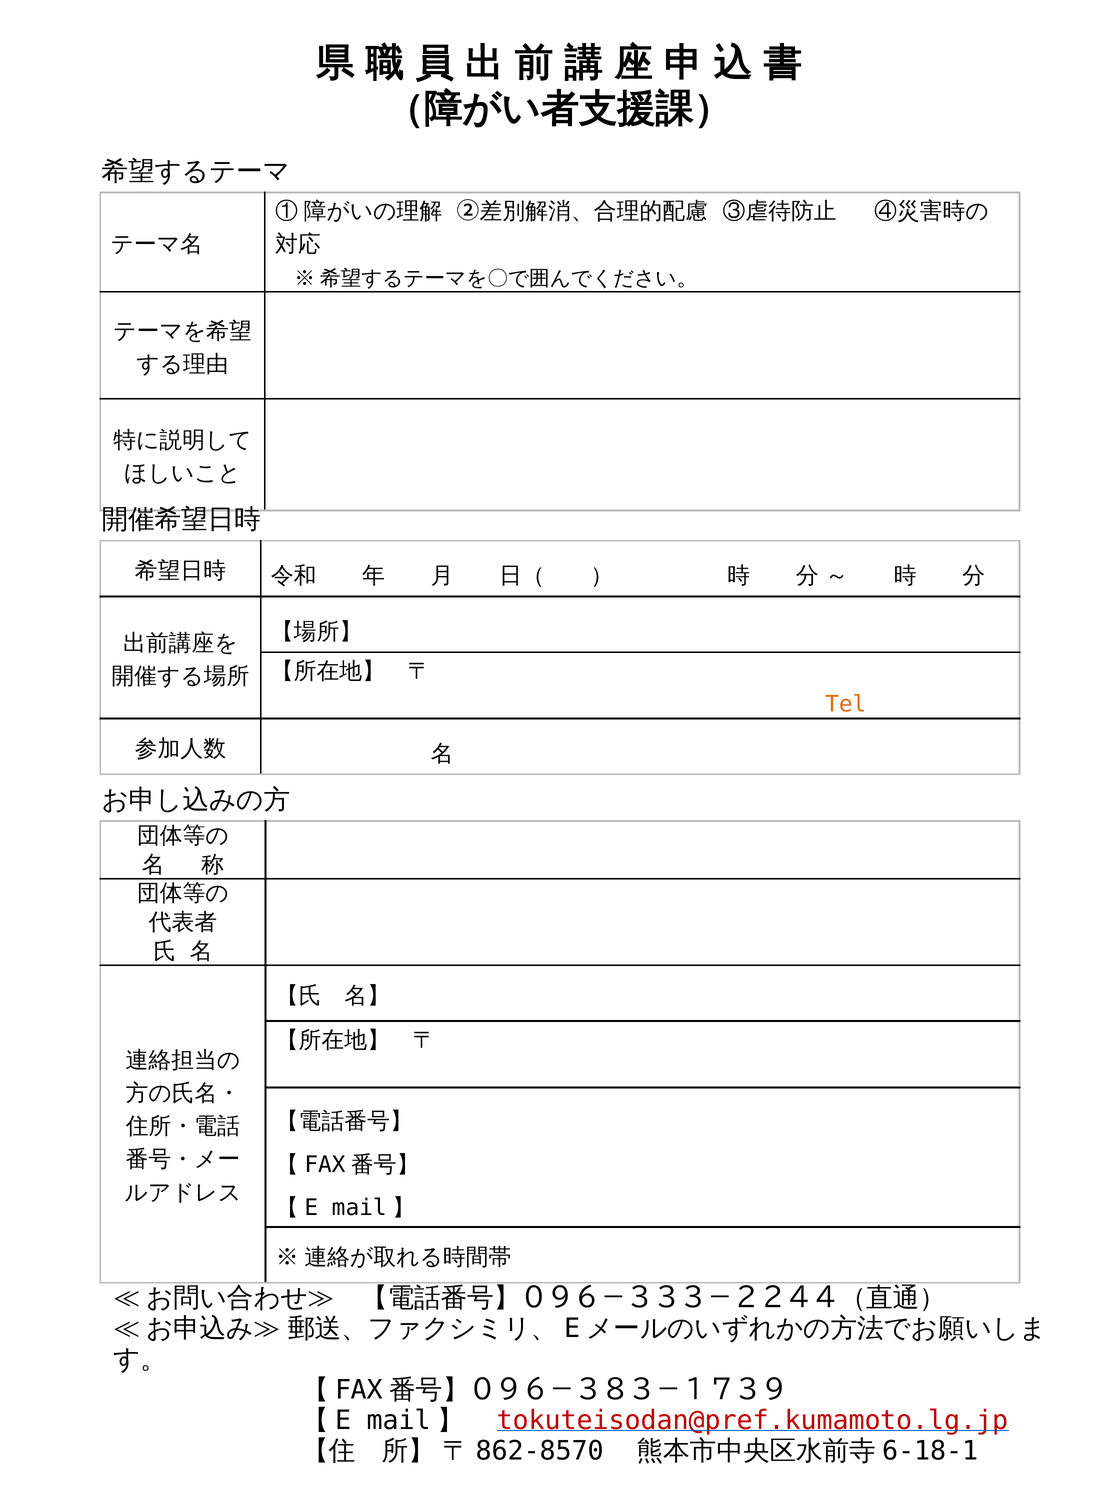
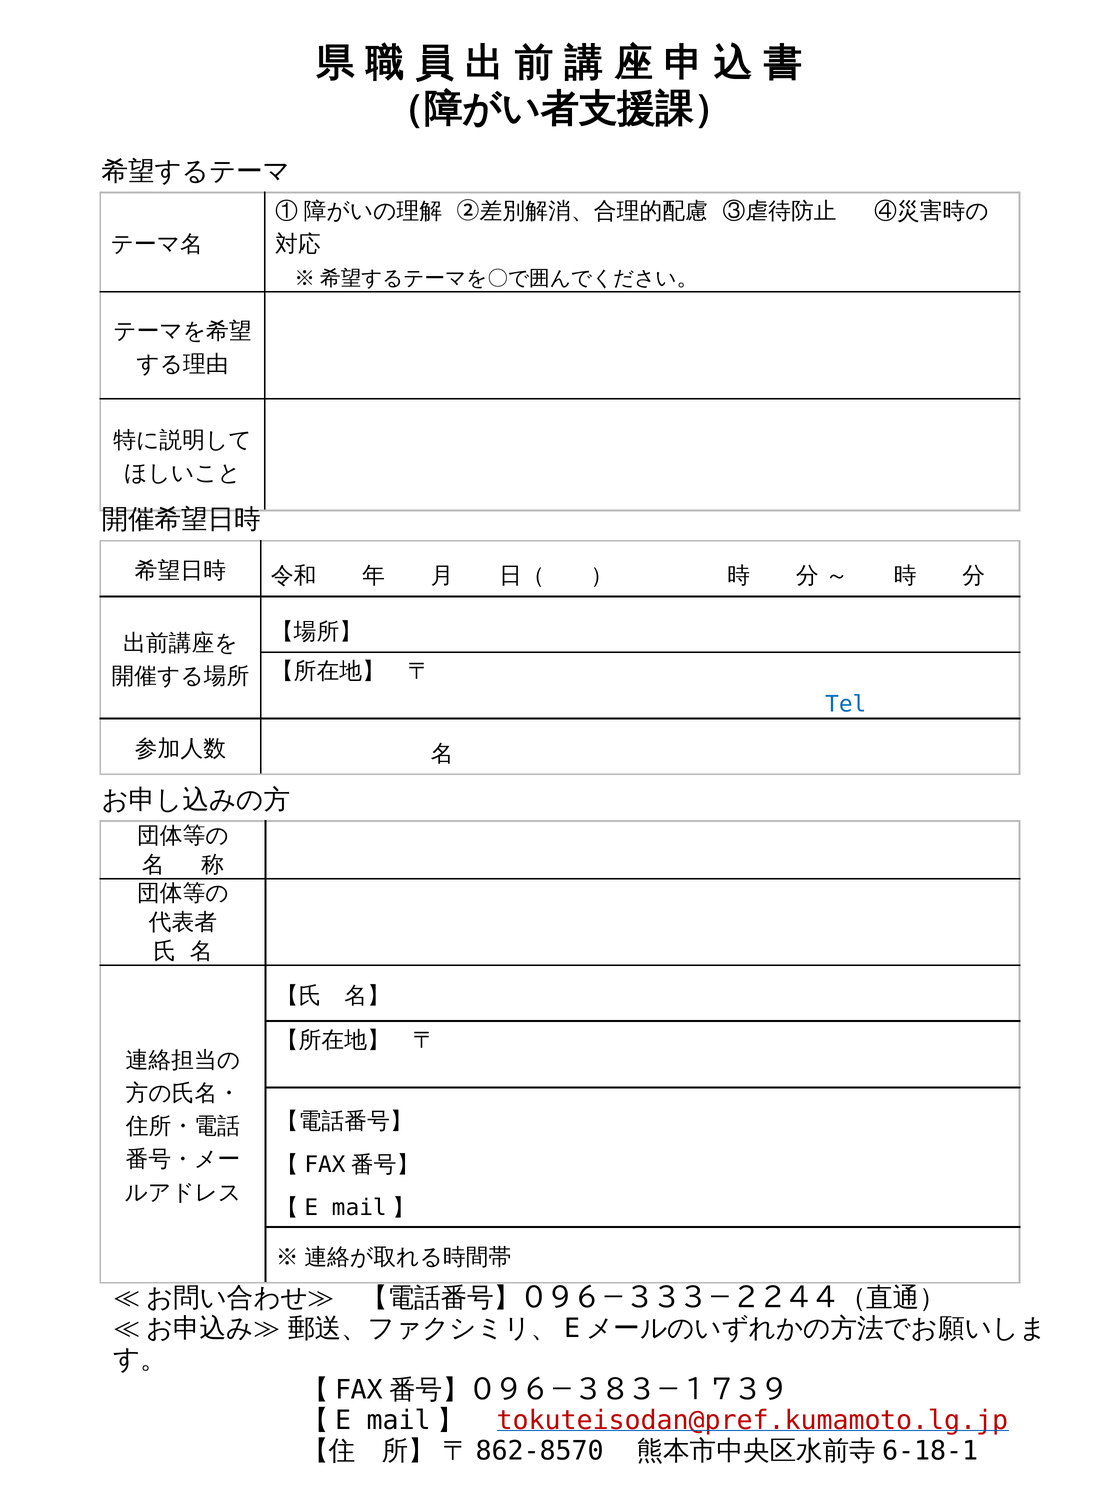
Tel colour: orange -> blue
